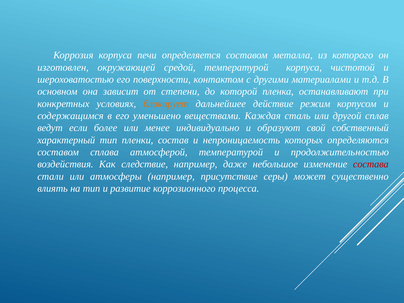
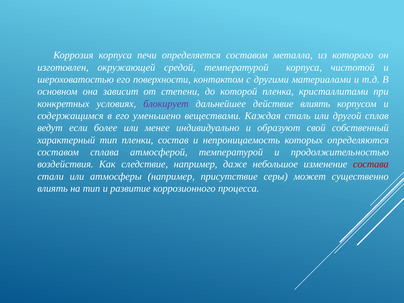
останавливают: останавливают -> кристаллитами
блокирует colour: orange -> purple
действие режим: режим -> влиять
